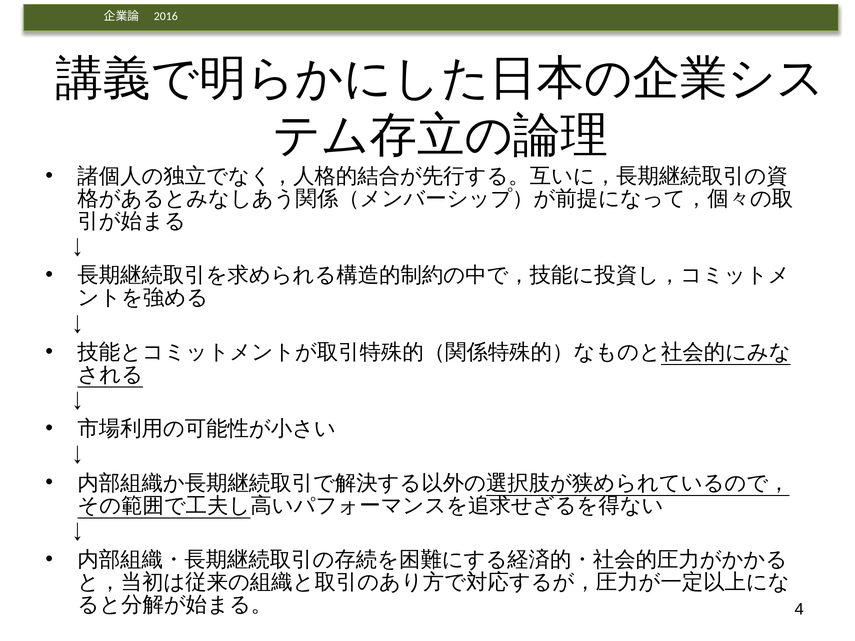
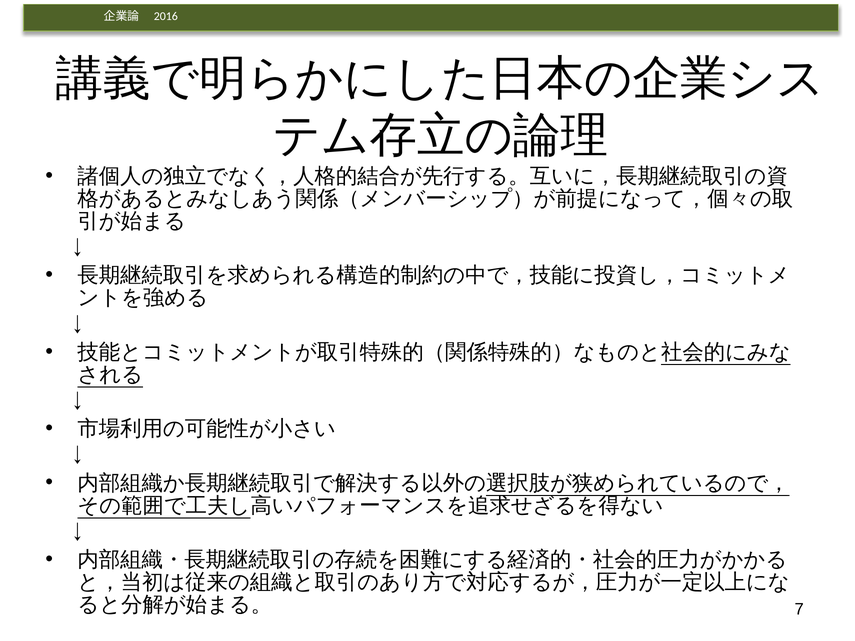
4: 4 -> 7
